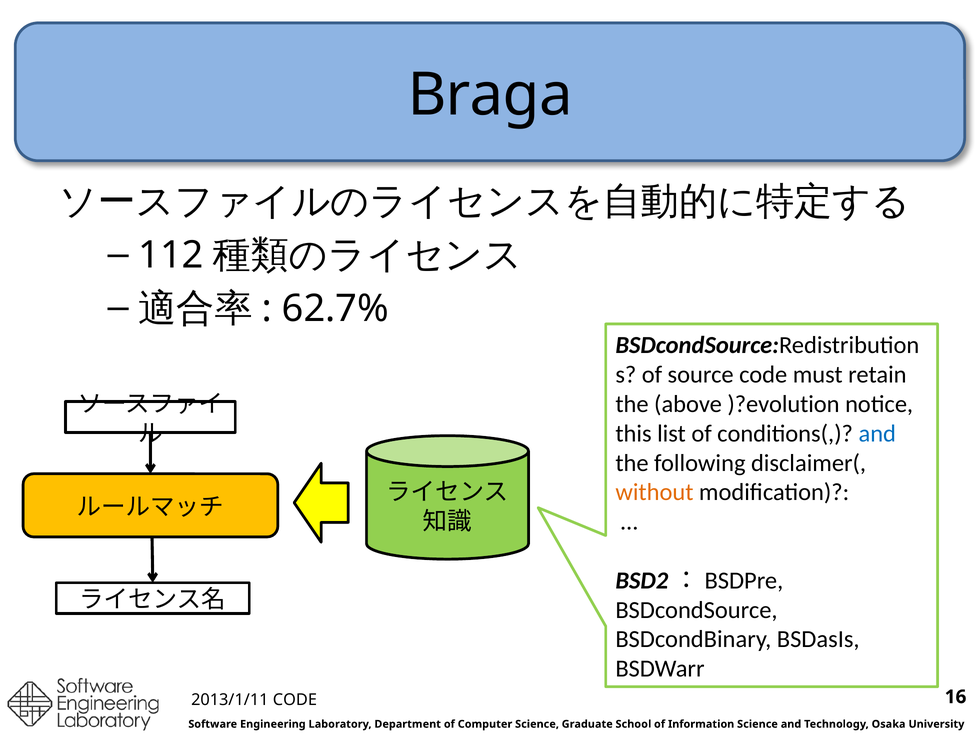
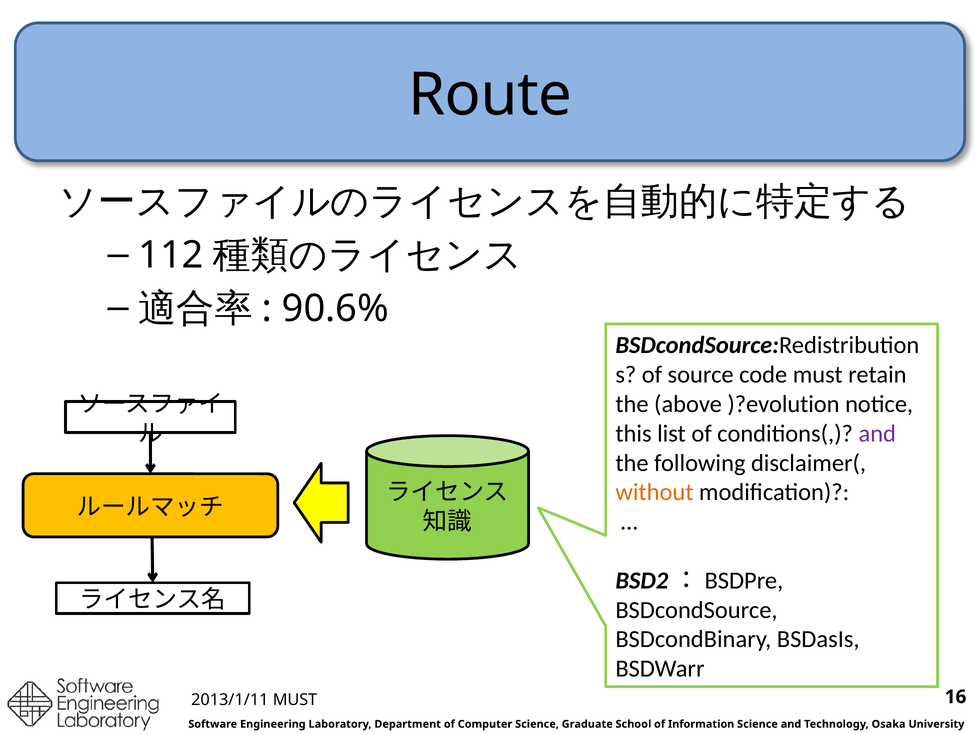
Braga: Braga -> Route
62.7%: 62.7% -> 90.6%
and at (877, 434) colour: blue -> purple
2013/1/11 CODE: CODE -> MUST
